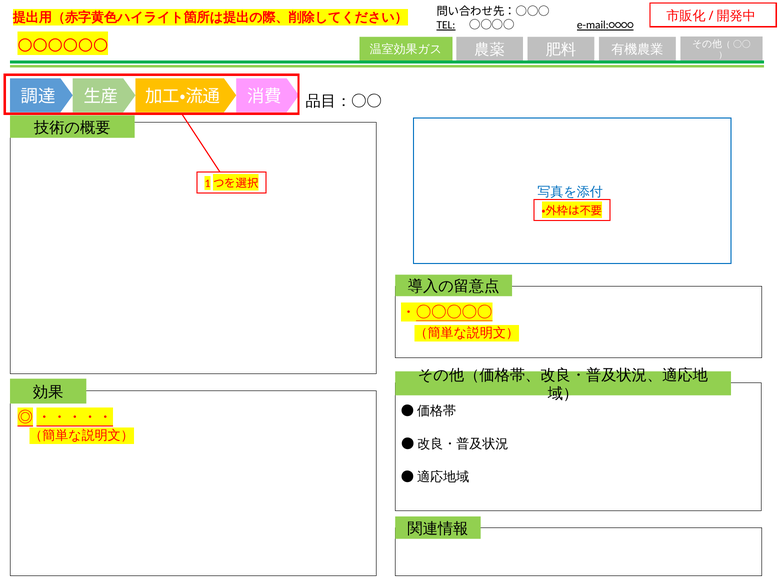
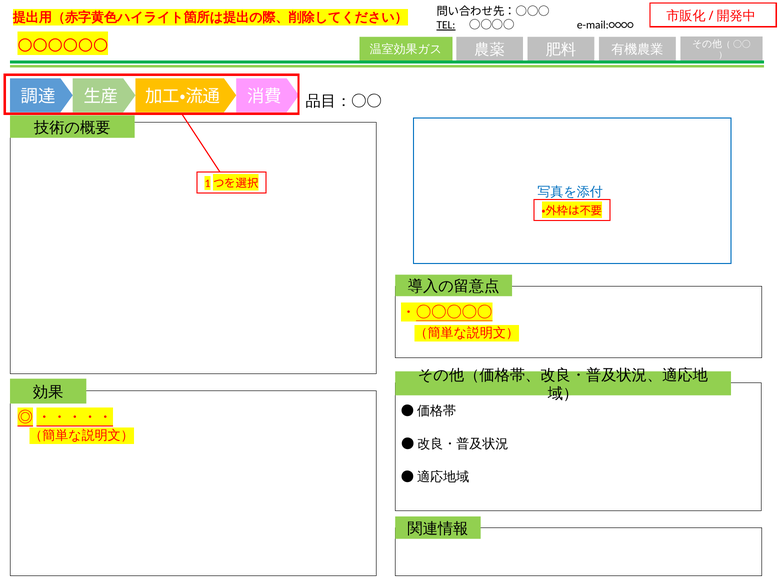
e-mail:○○○○ underline: present -> none
